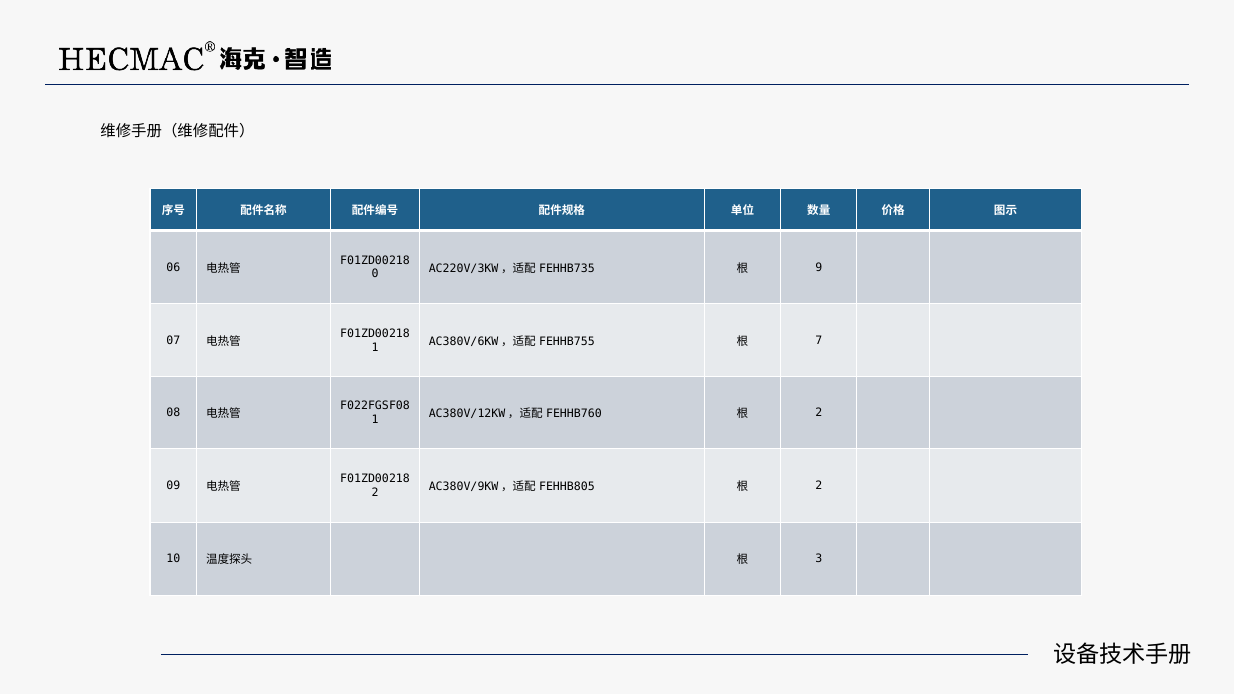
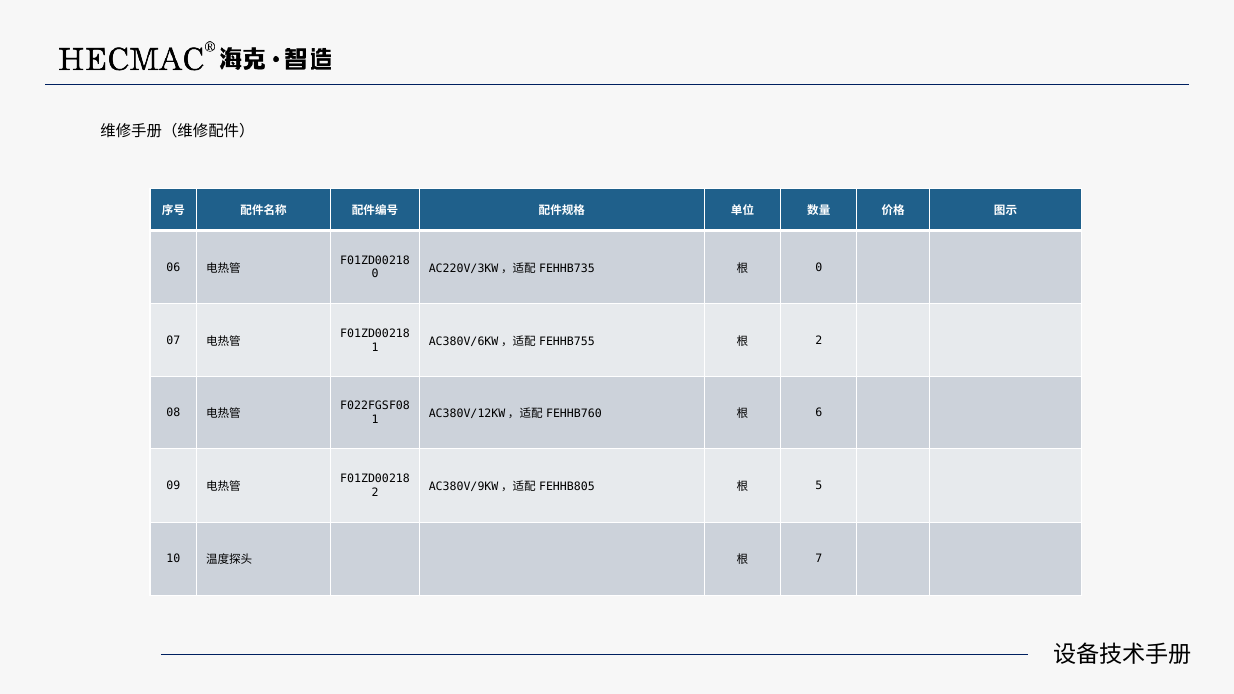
9 at (819, 267): 9 -> 0
7 at (819, 341): 7 -> 2
2 at (819, 413): 2 -> 6
2 at (819, 486): 2 -> 5
3: 3 -> 7
